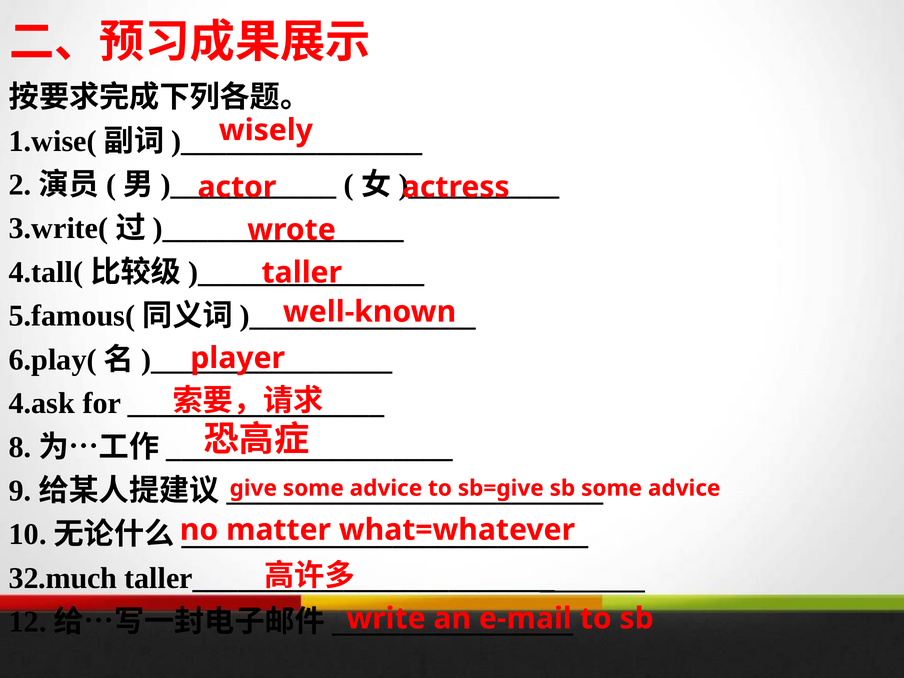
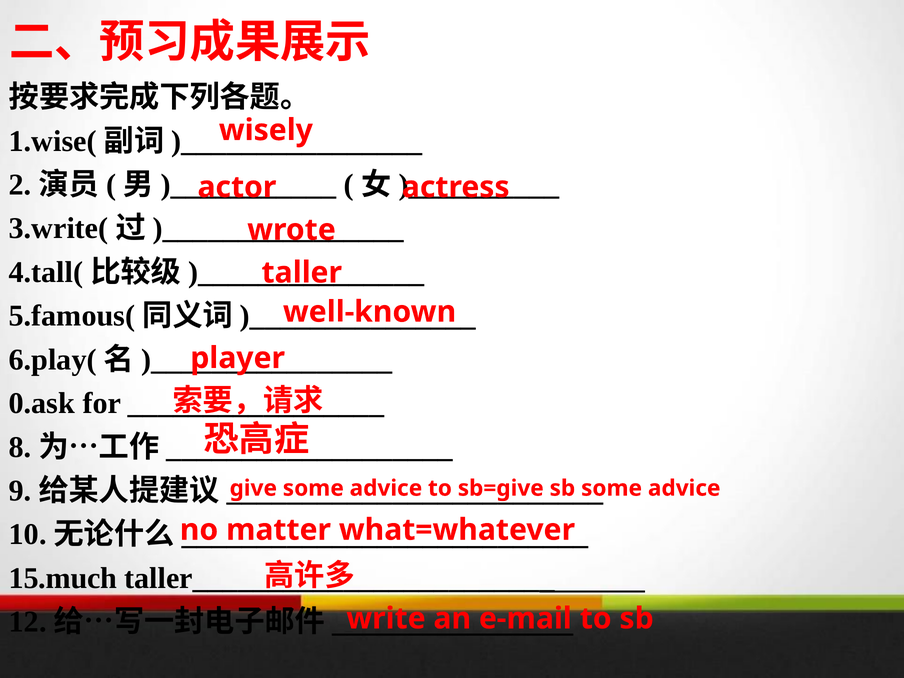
4.ask: 4.ask -> 0.ask
32.much: 32.much -> 15.much
